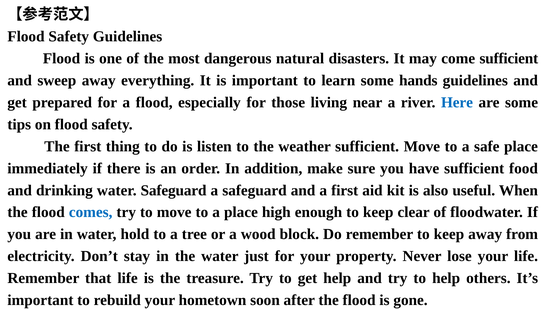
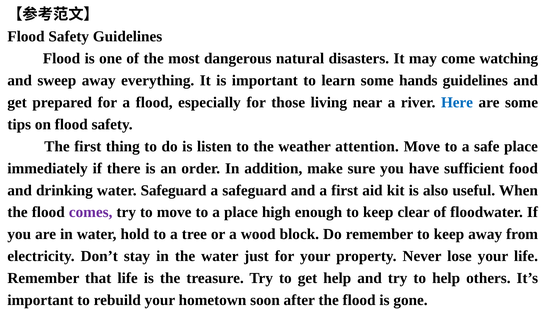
come sufficient: sufficient -> watching
weather sufficient: sufficient -> attention
comes colour: blue -> purple
